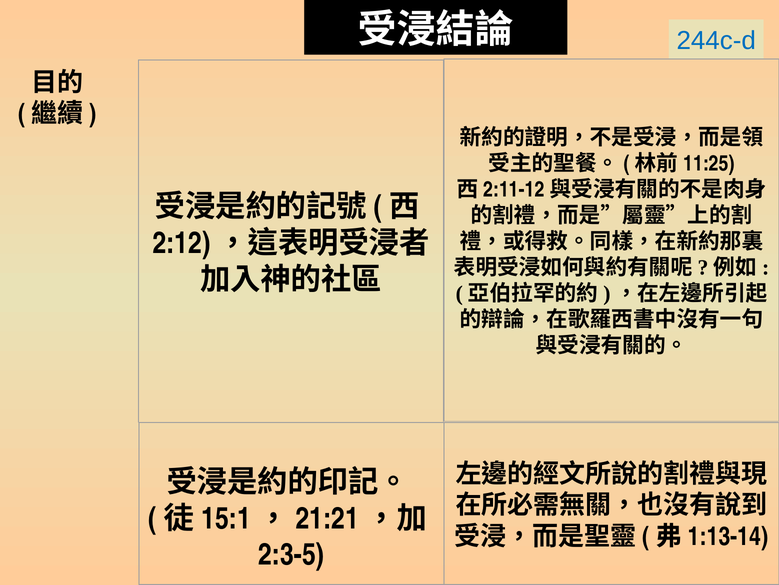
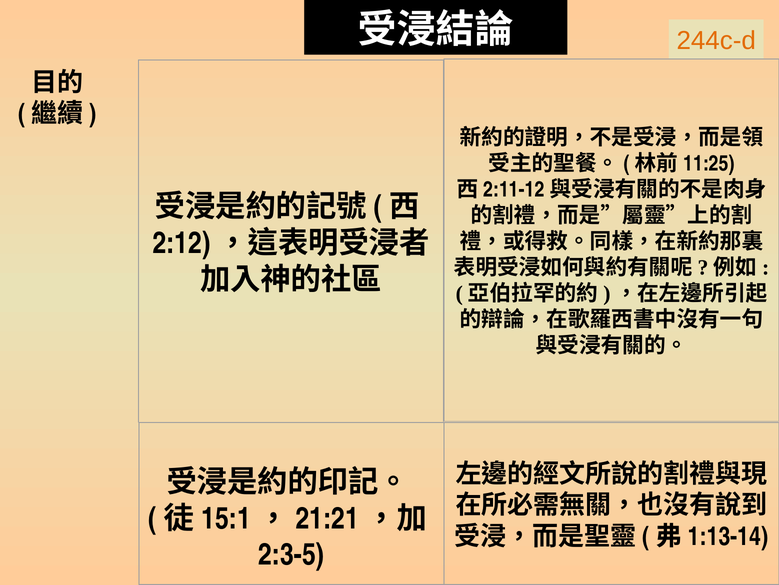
244c-d colour: blue -> orange
